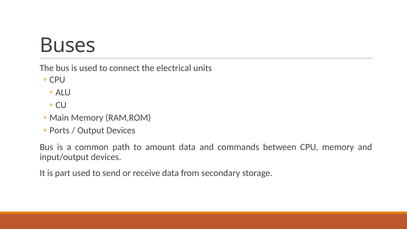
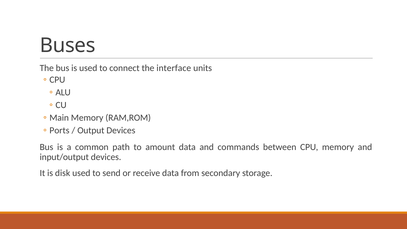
electrical: electrical -> interface
part: part -> disk
